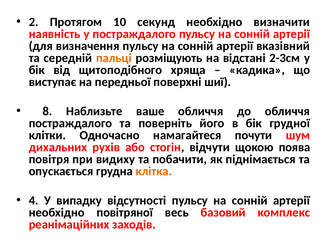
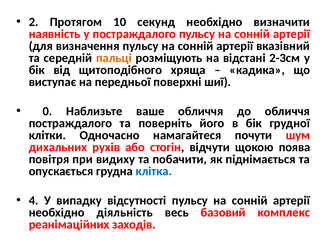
8: 8 -> 0
клітка colour: orange -> blue
повітряної: повітряної -> діяльність
